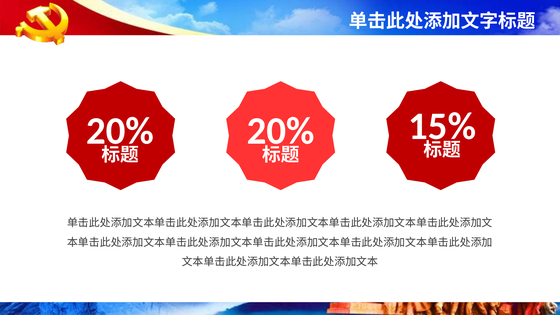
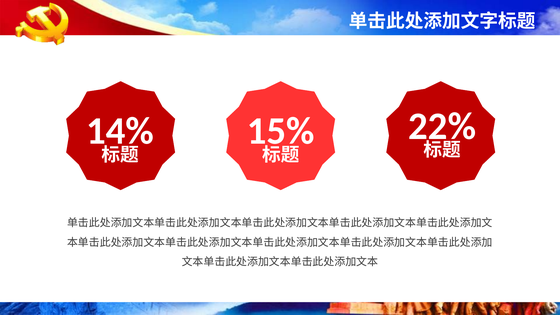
15%: 15% -> 22%
20% at (120, 131): 20% -> 14%
20% at (281, 131): 20% -> 15%
